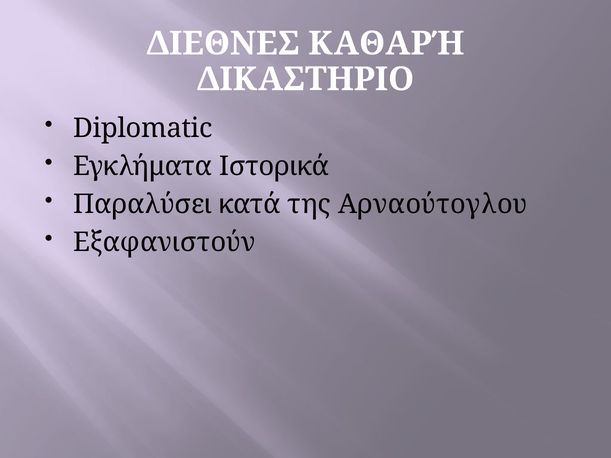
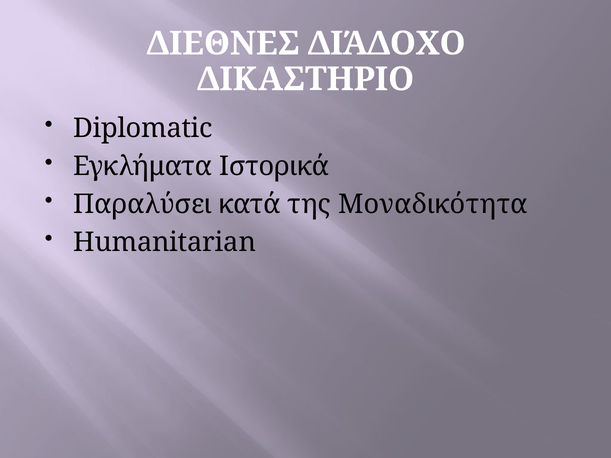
ΚΑΘΑΡΉ: ΚΑΘΑΡΉ -> ΔΙΆΔΟΧΟ
Αρναούτογλου: Αρναούτογλου -> Μοναδικότητα
Εξαφανιστούν: Εξαφανιστούν -> Humanitarian
